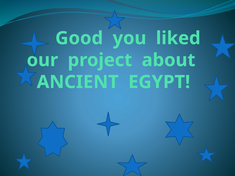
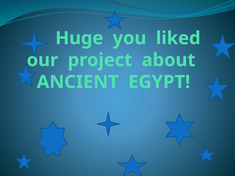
Good: Good -> Huge
